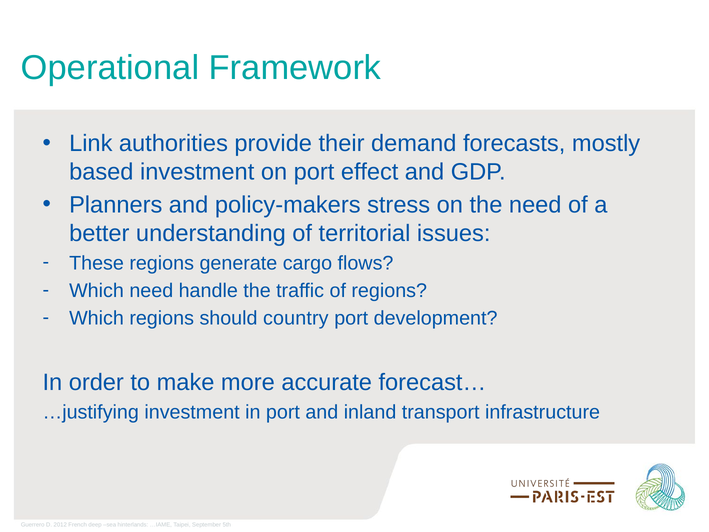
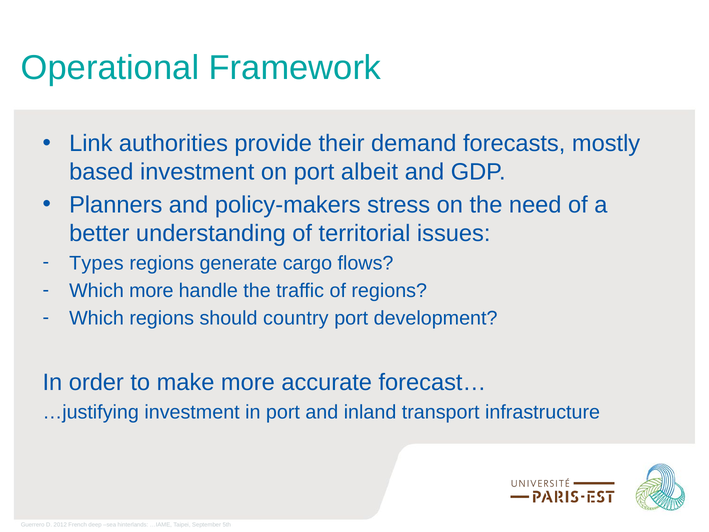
effect: effect -> albeit
These: These -> Types
Which need: need -> more
